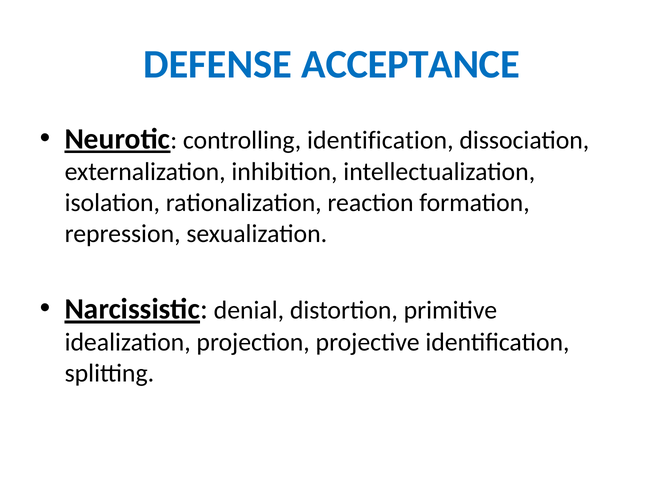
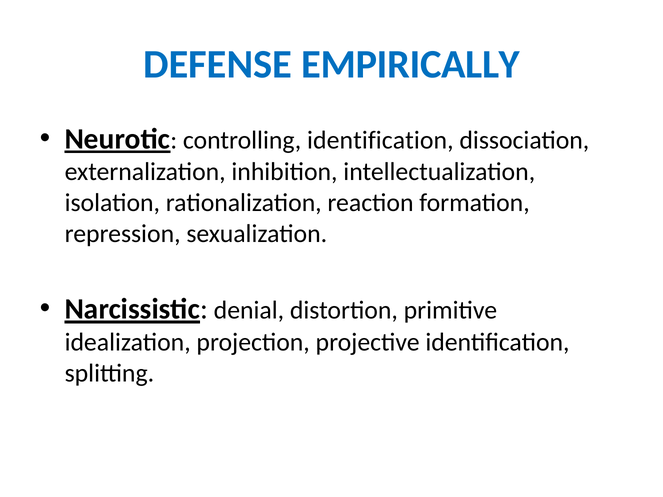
ACCEPTANCE: ACCEPTANCE -> EMPIRICALLY
